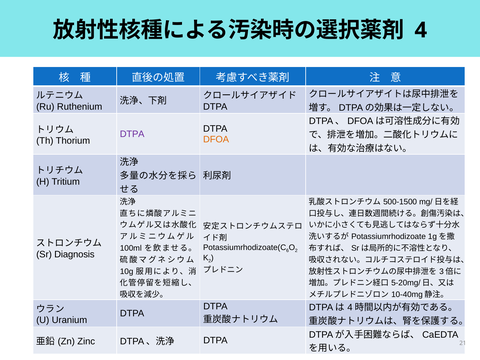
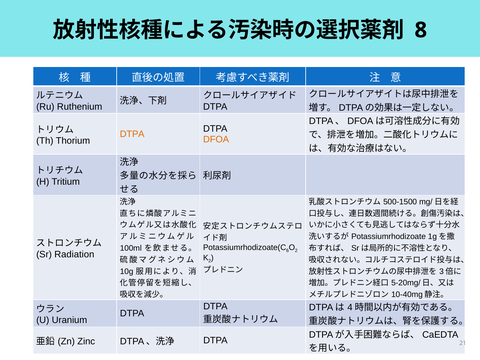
4: 4 -> 8
DTPA at (132, 134) colour: purple -> orange
Diagnosis: Diagnosis -> Radiation
